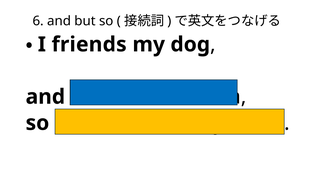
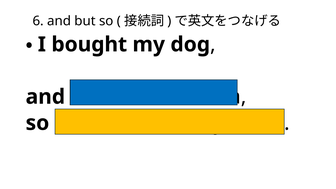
friends: friends -> bought
